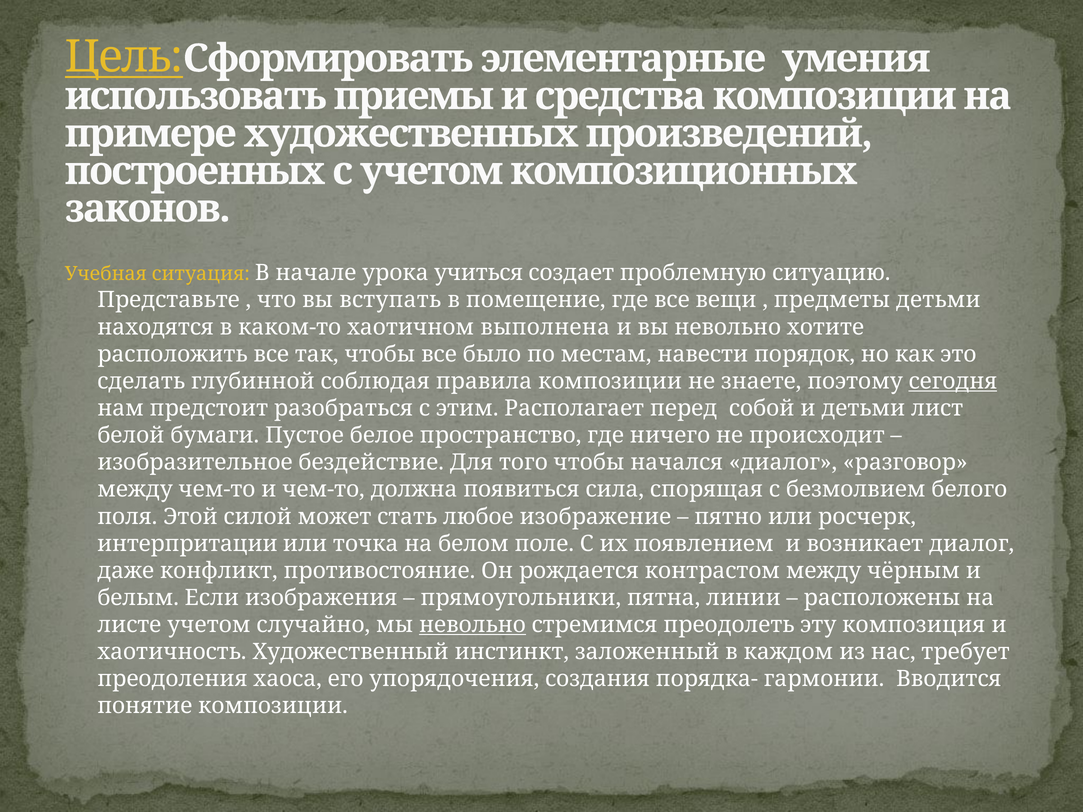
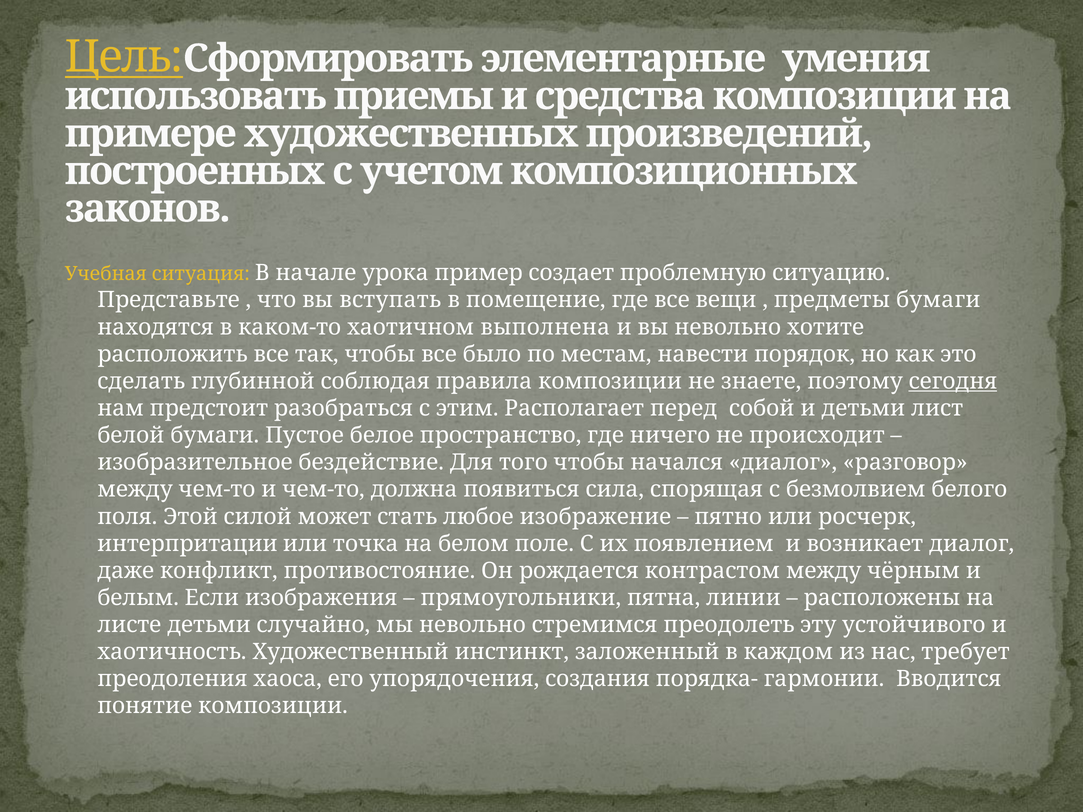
учиться: учиться -> пример
предметы детьми: детьми -> бумаги
листе учетом: учетом -> детьми
невольно at (472, 625) underline: present -> none
композиция: композиция -> устойчивого
